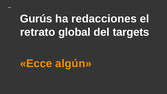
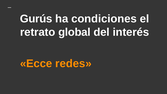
redacciones: redacciones -> condiciones
targets: targets -> interés
algún: algún -> redes
